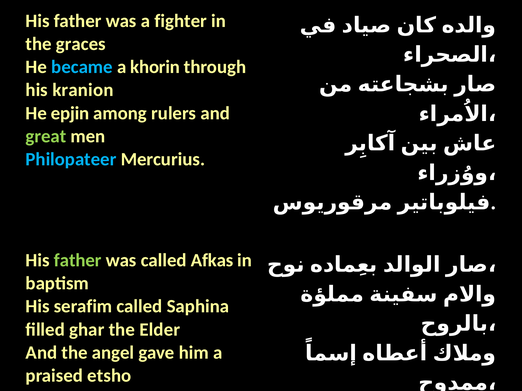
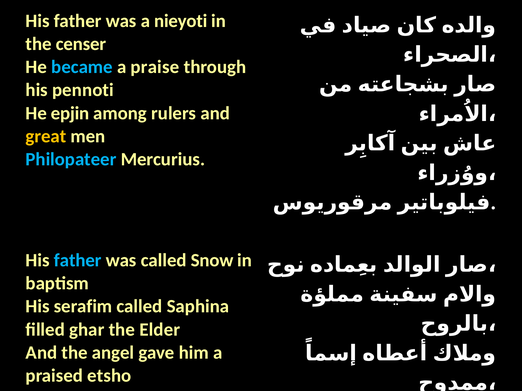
fighter: fighter -> nieyoti
graces: graces -> censer
khorin: khorin -> praise
kranion: kranion -> pennoti
great colour: light green -> yellow
father at (78, 261) colour: light green -> light blue
Afkas: Afkas -> Snow
